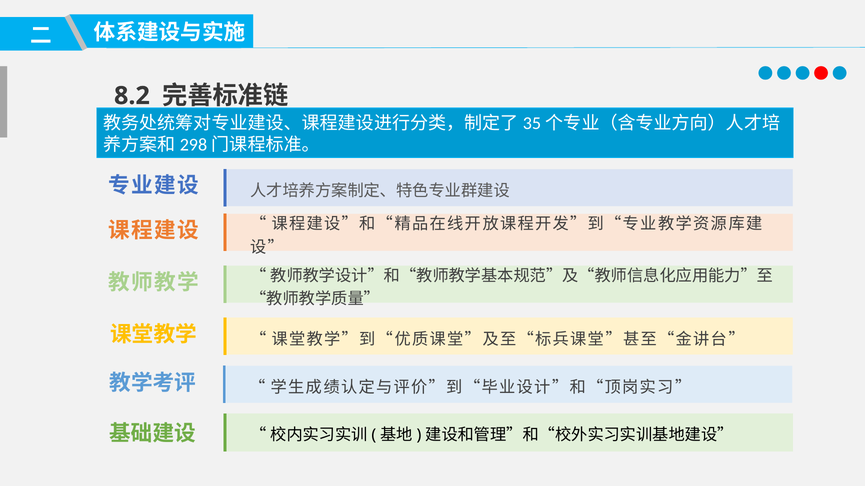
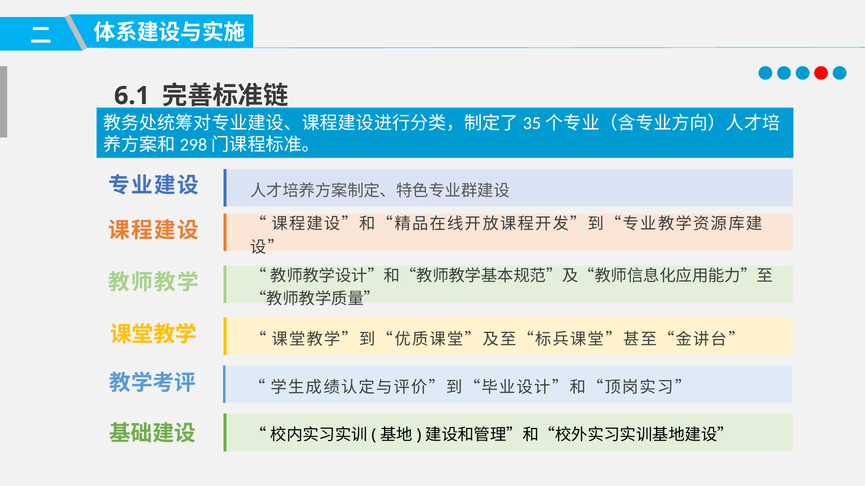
8.2: 8.2 -> 6.1
